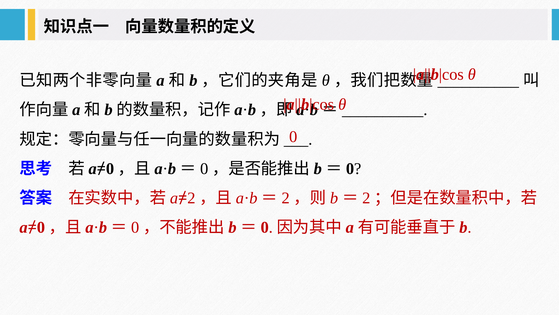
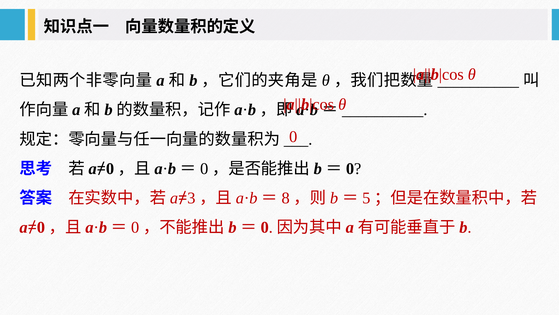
2 at (191, 198): 2 -> 3
2 at (286, 198): 2 -> 8
2 at (366, 198): 2 -> 5
